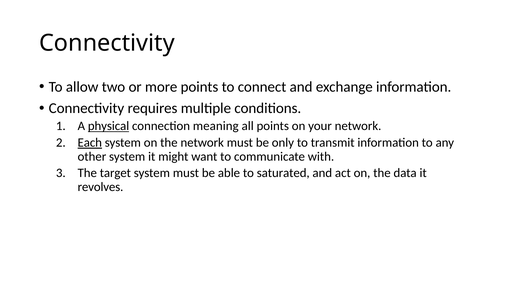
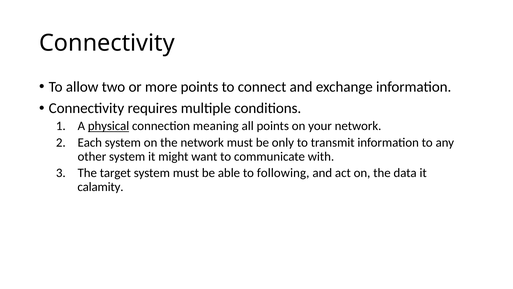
Each underline: present -> none
saturated: saturated -> following
revolves: revolves -> calamity
